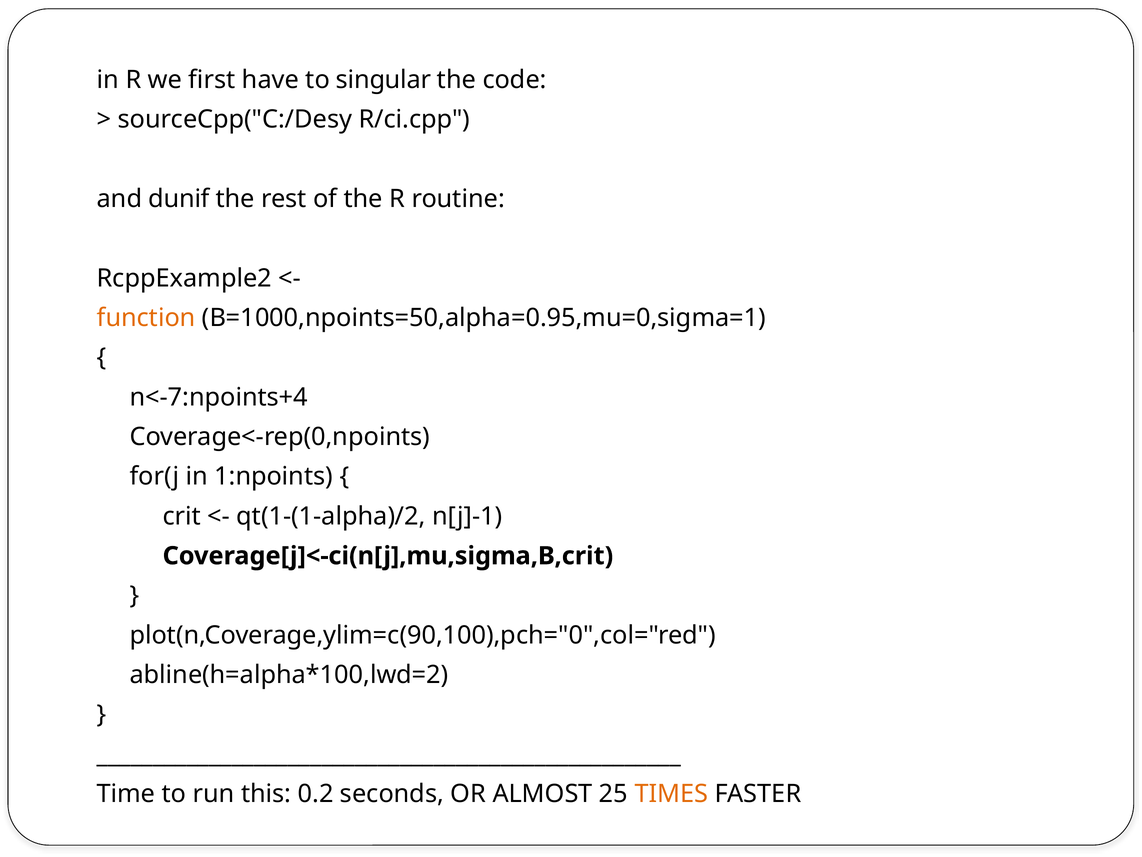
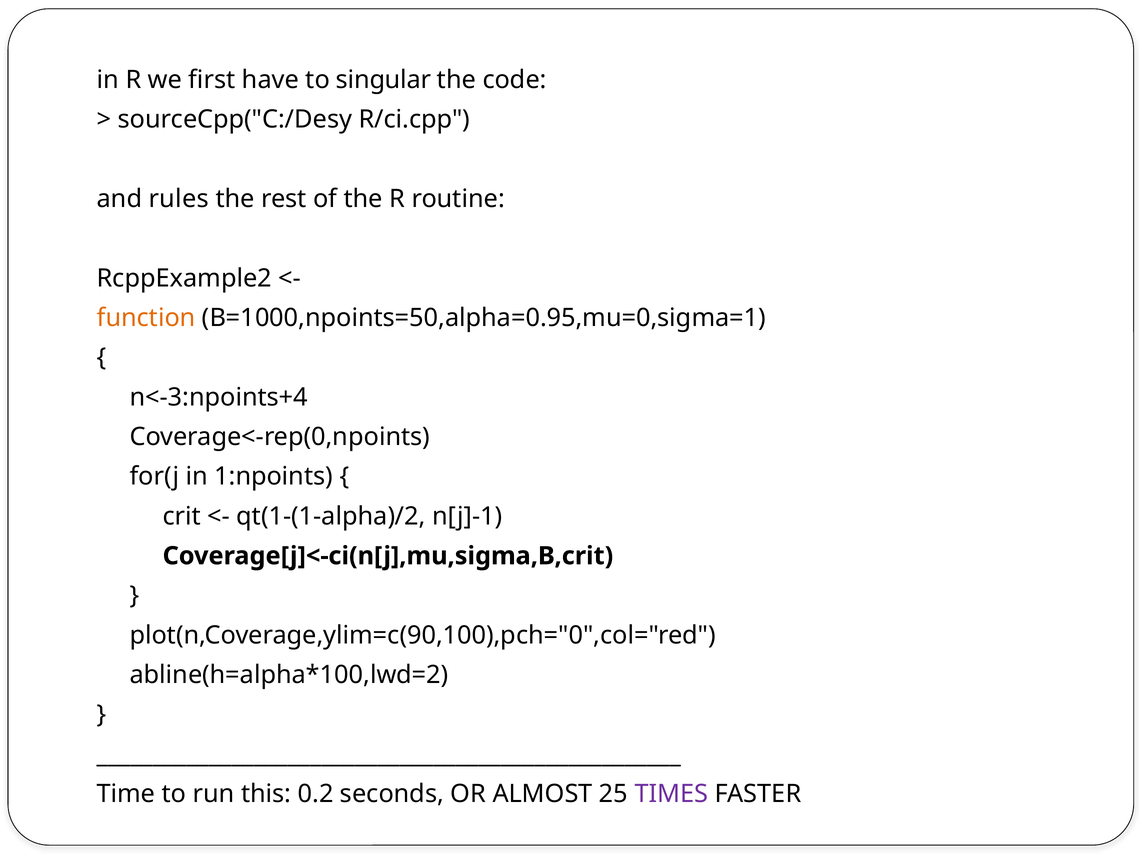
dunif: dunif -> rules
n<-7:npoints+4: n<-7:npoints+4 -> n<-3:npoints+4
TIMES colour: orange -> purple
